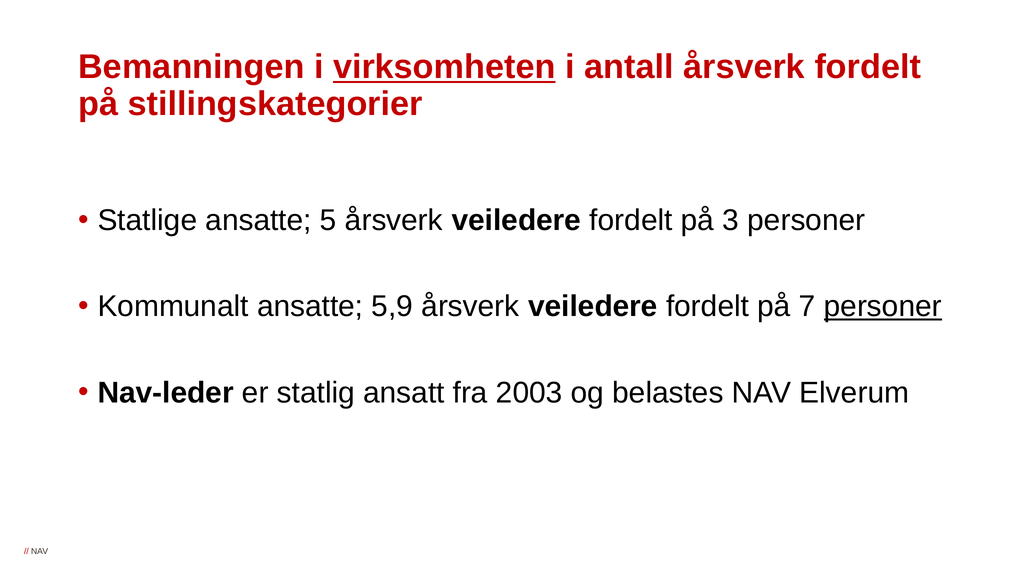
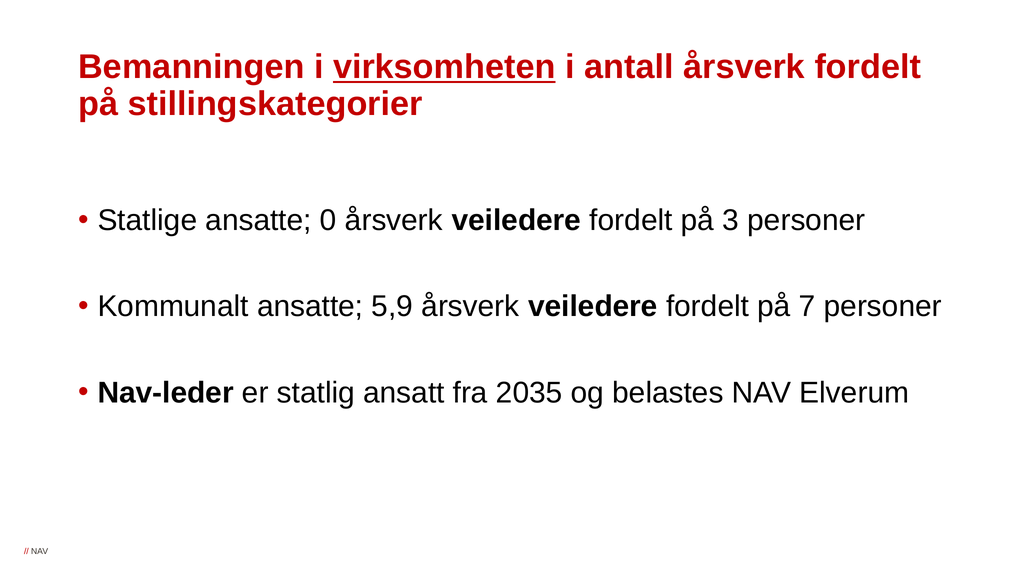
5: 5 -> 0
personer at (883, 306) underline: present -> none
2003: 2003 -> 2035
